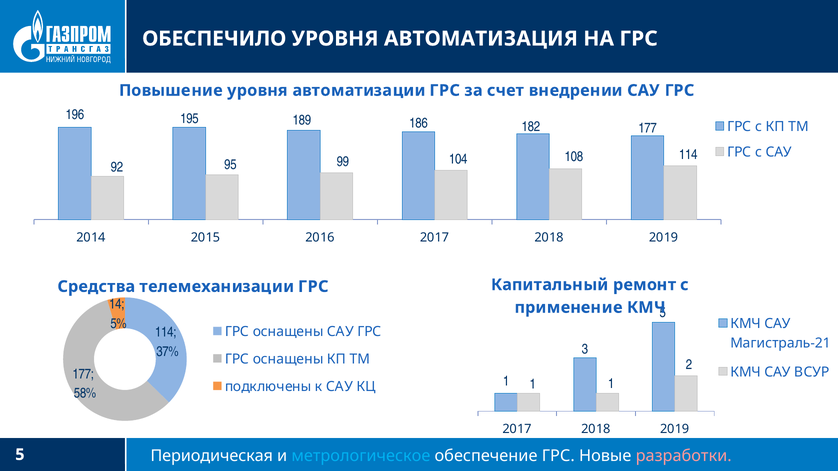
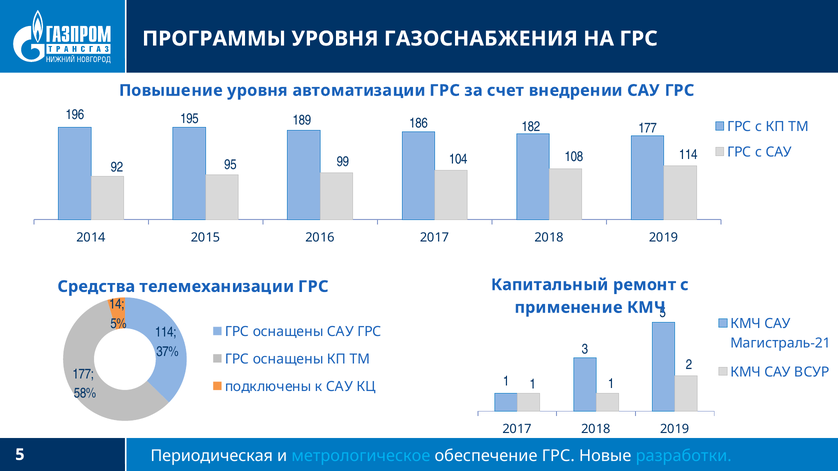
ОБЕСПЕЧИЛО: ОБЕСПЕЧИЛО -> ПРОГРАММЫ
АВТОМАТИЗАЦИЯ: АВТОМАТИЗАЦИЯ -> ГАЗОСНАБЖЕНИЯ
разработки colour: pink -> light blue
